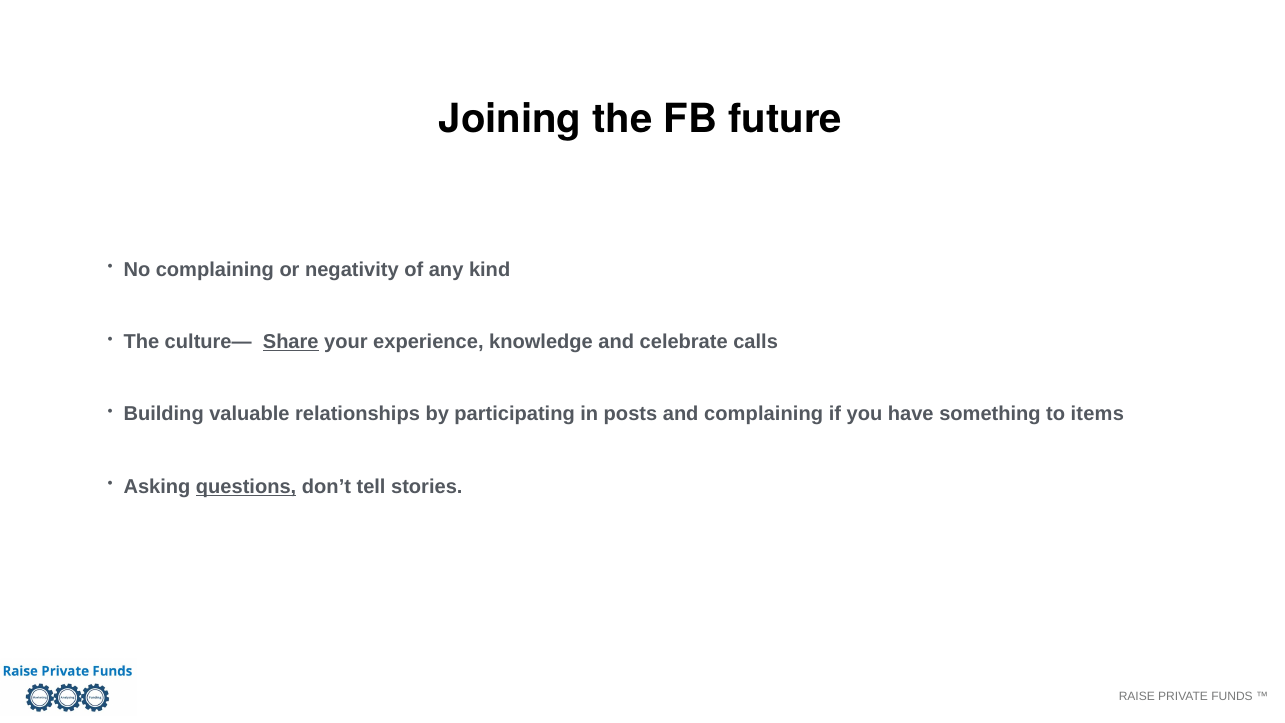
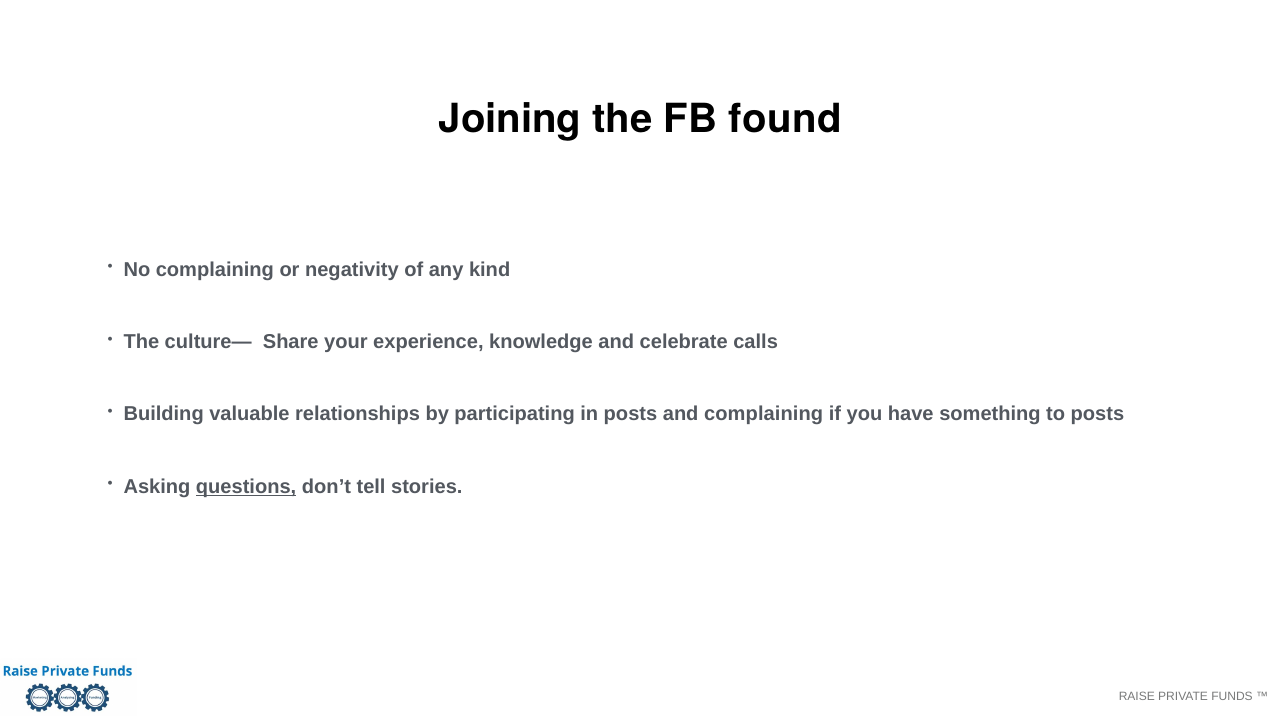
future: future -> found
Share underline: present -> none
to items: items -> posts
